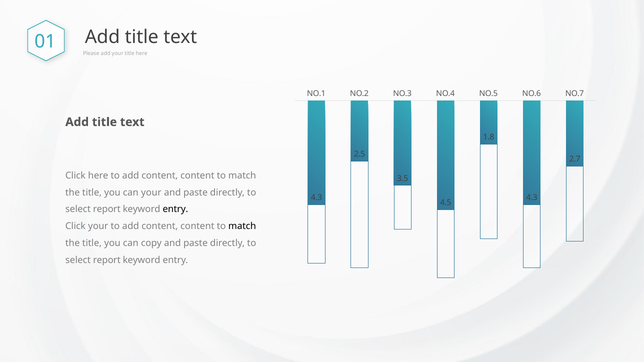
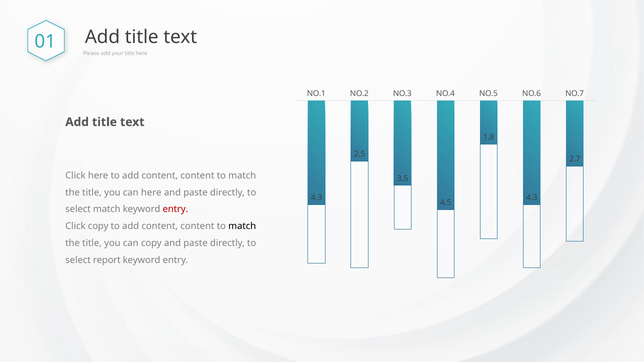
can your: your -> here
report at (107, 209): report -> match
entry at (175, 209) colour: black -> red
Click your: your -> copy
